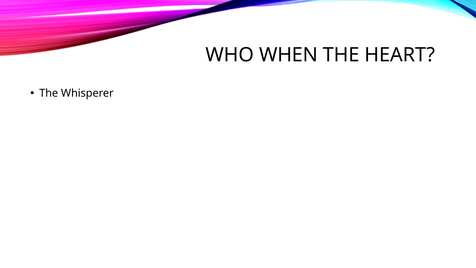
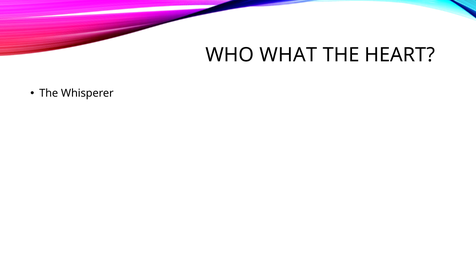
WHEN: WHEN -> WHAT
